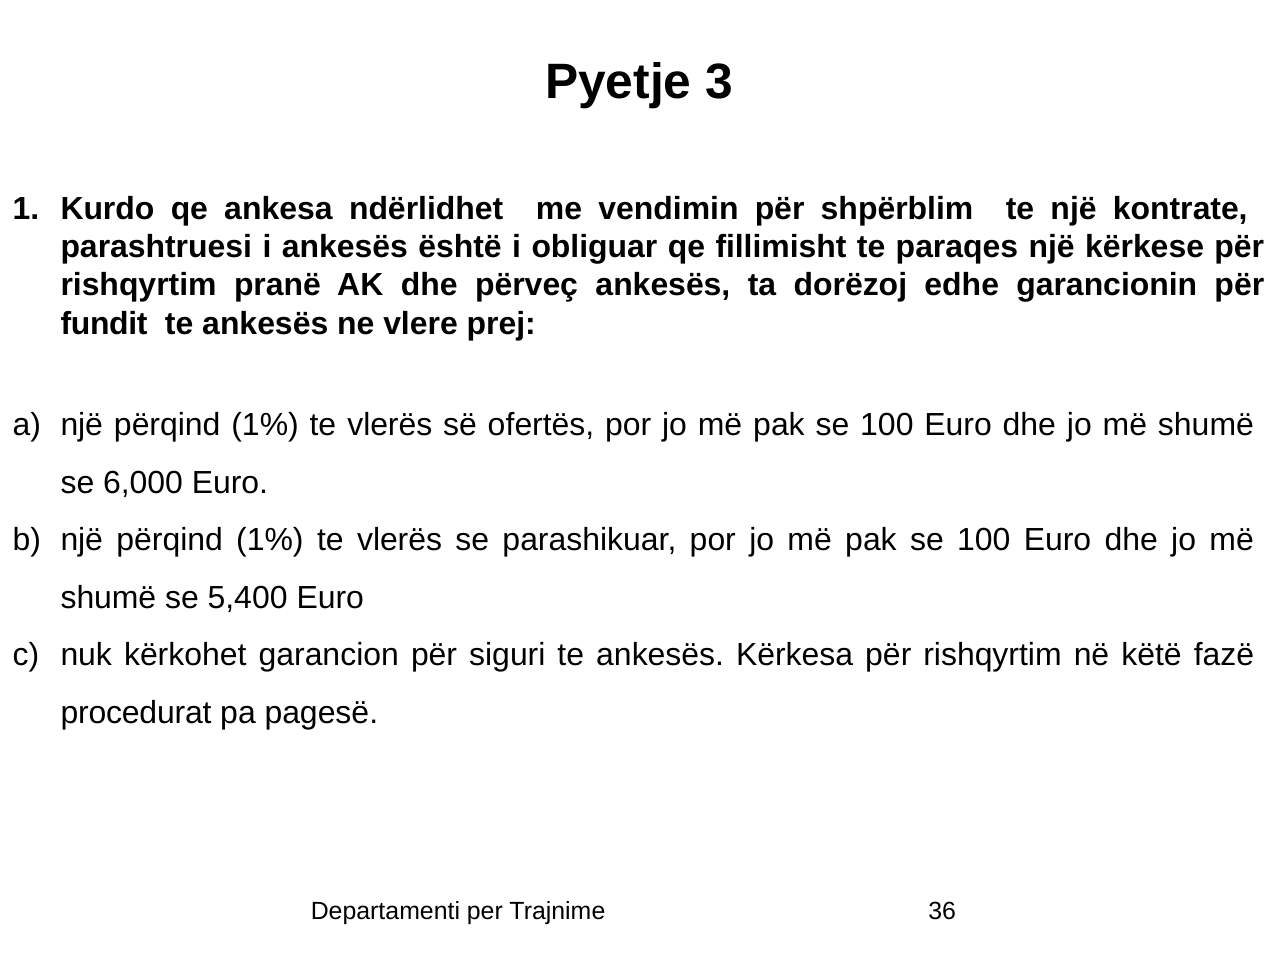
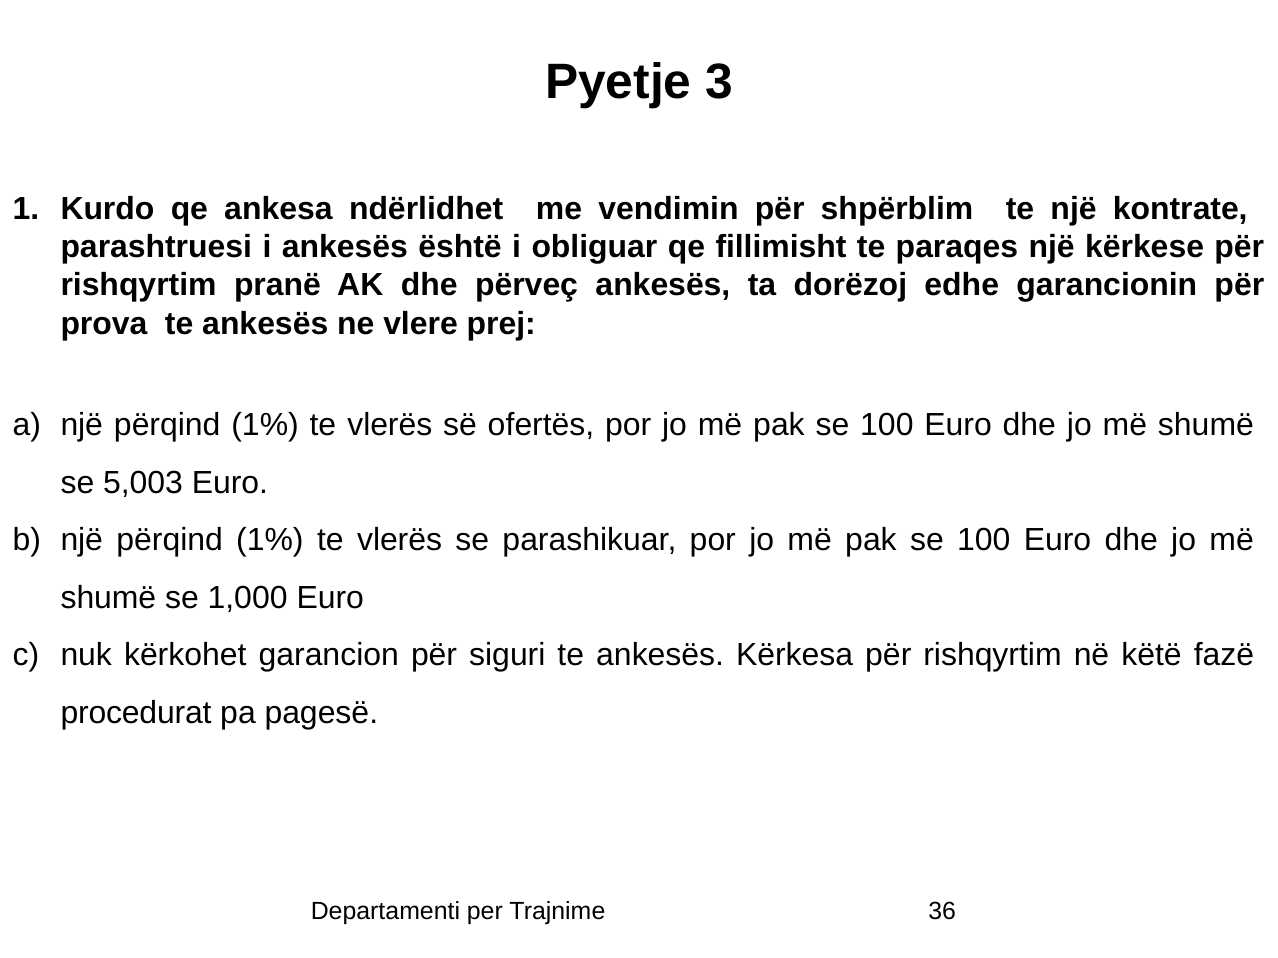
fundit: fundit -> prova
6,000: 6,000 -> 5,003
5,400: 5,400 -> 1,000
